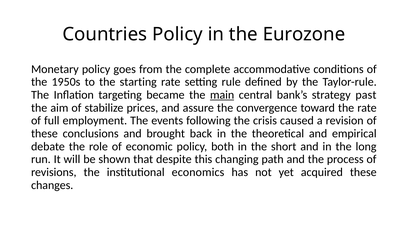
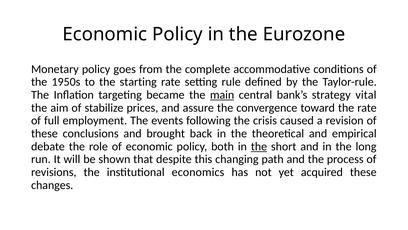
Countries at (105, 34): Countries -> Economic
past: past -> vital
the at (259, 146) underline: none -> present
